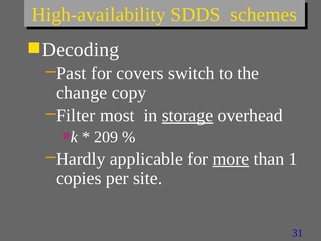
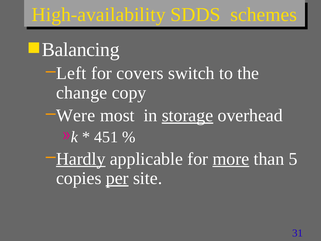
Decoding: Decoding -> Balancing
Past: Past -> Left
Filter: Filter -> Were
209: 209 -> 451
Hardly underline: none -> present
1: 1 -> 5
per underline: none -> present
